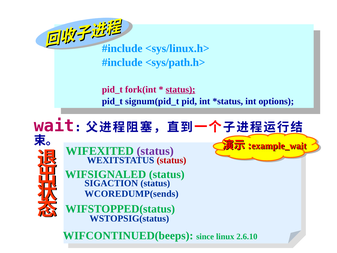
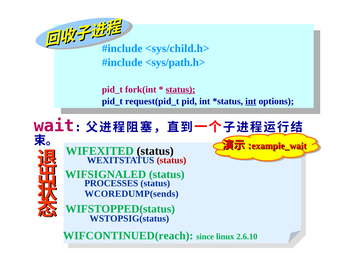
<sys/linux.h>: <sys/linux.h> -> <sys/child.h>
signum(pid_t: signum(pid_t -> request(pid_t
int at (251, 101) underline: none -> present
status at (155, 151) colour: purple -> black
SIGACTION: SIGACTION -> PROCESSES
WIFCONTINUED(beeps: WIFCONTINUED(beeps -> WIFCONTINUED(reach
